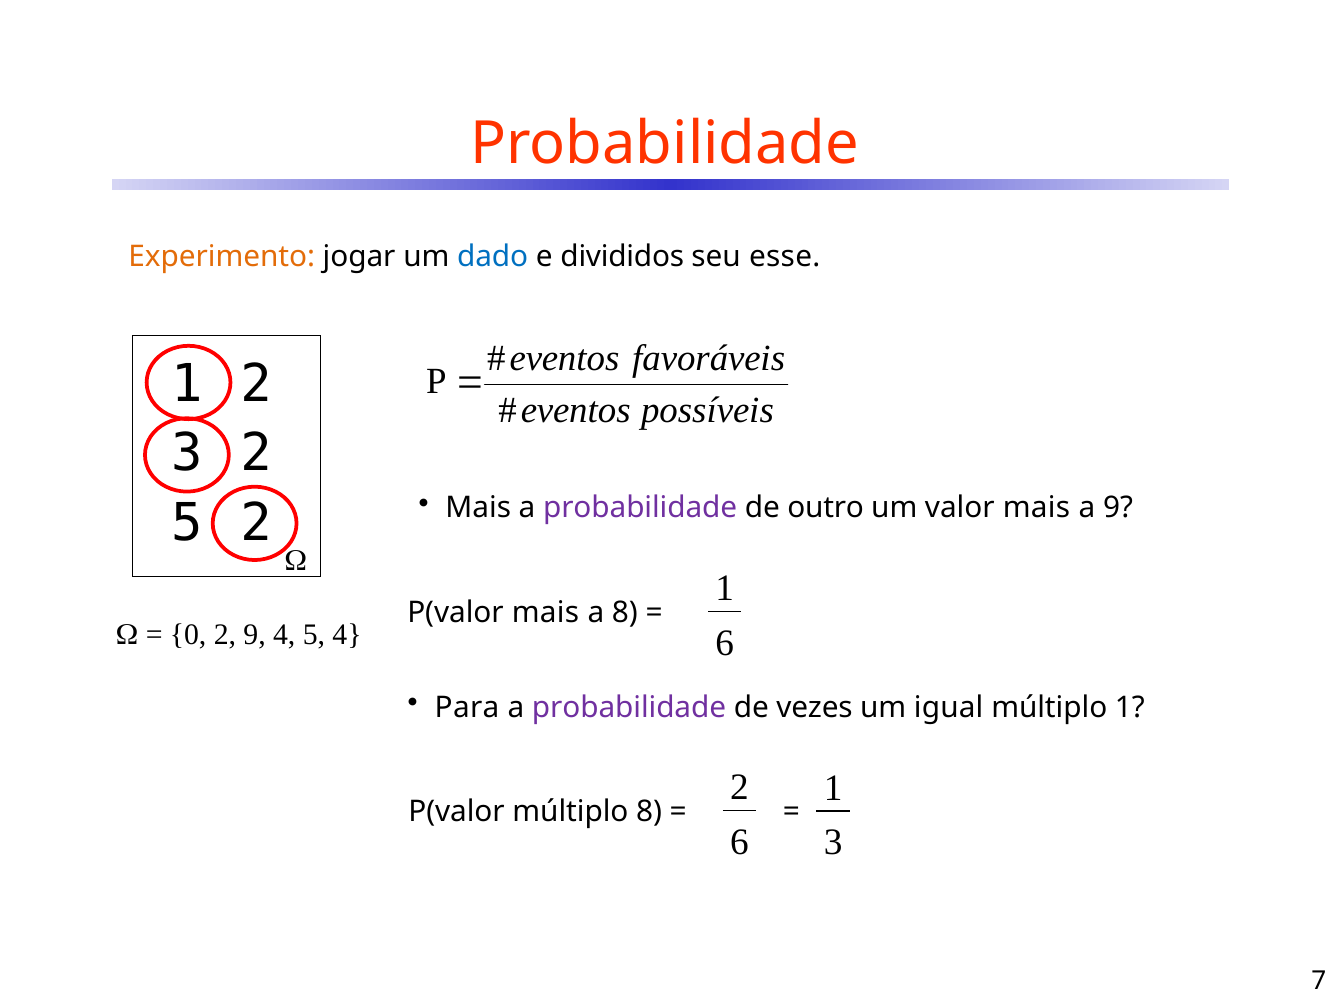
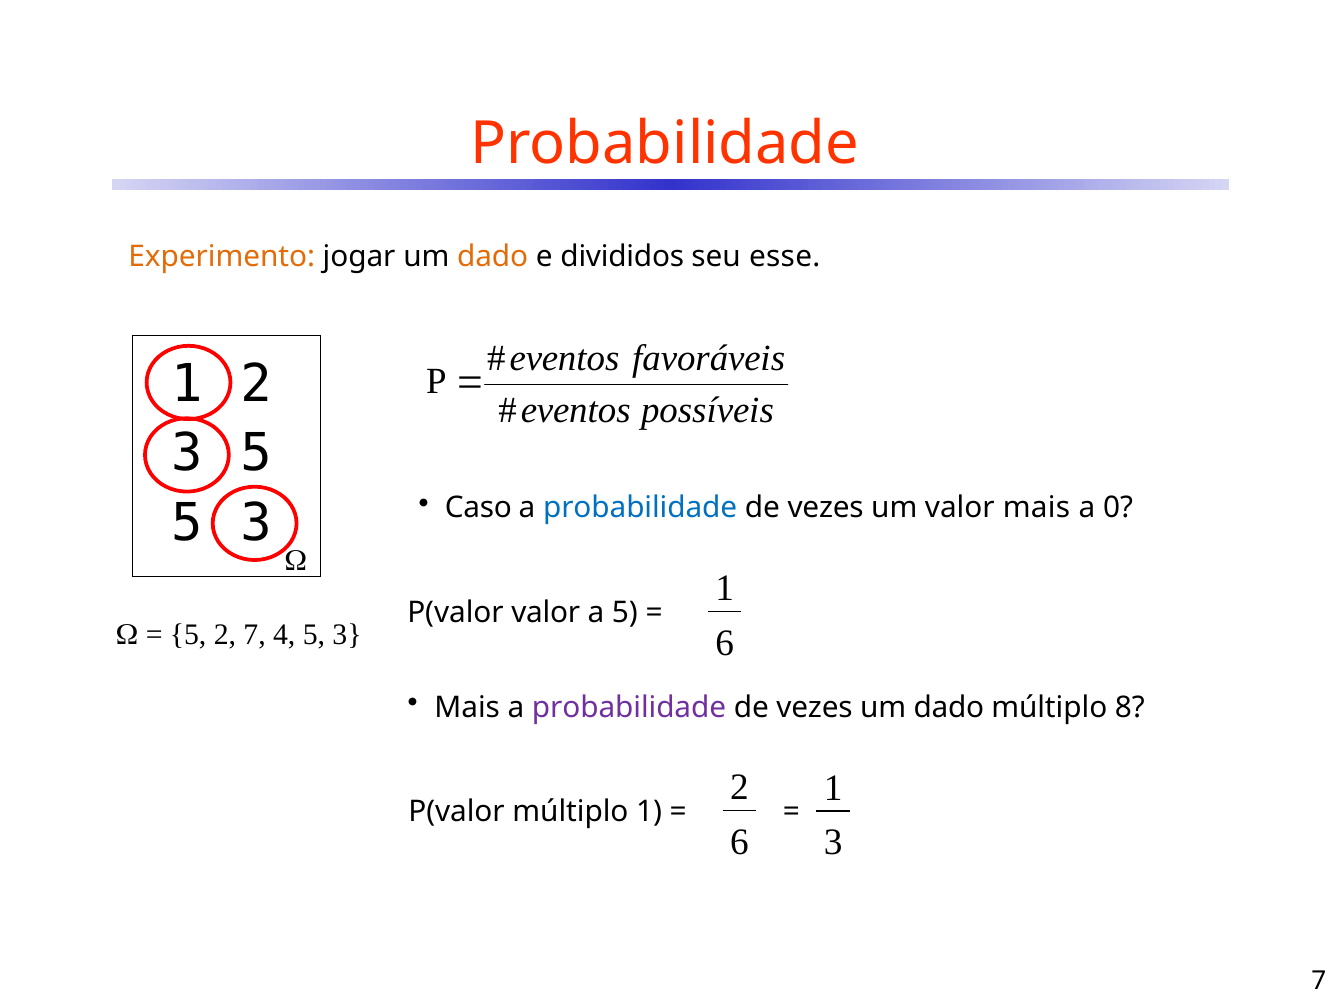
dado at (493, 257) colour: blue -> orange
3 2: 2 -> 5
2 at (256, 523): 2 -> 3
Mais at (478, 508): Mais -> Caso
probabilidade at (640, 508) colour: purple -> blue
outro at (826, 508): outro -> vezes
a 9: 9 -> 0
P(valor mais: mais -> valor
a 8: 8 -> 5
0 at (188, 634): 0 -> 5
2 9: 9 -> 7
4 5 4: 4 -> 3
Para at (467, 707): Para -> Mais
igual at (949, 707): igual -> dado
múltiplo 1: 1 -> 8
múltiplo 8: 8 -> 1
